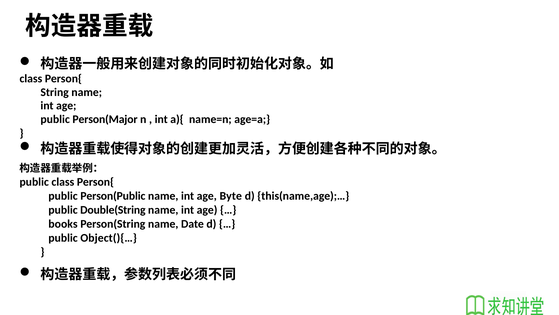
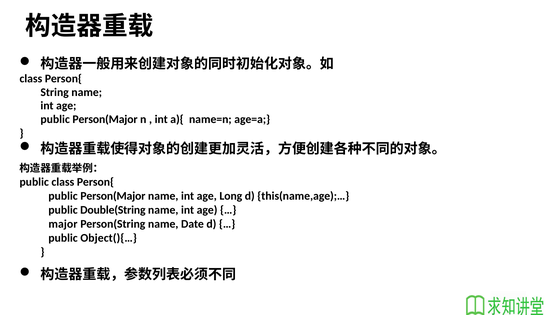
Person(Public at (113, 195): Person(Public -> Person(Major
Byte: Byte -> Long
books: books -> major
